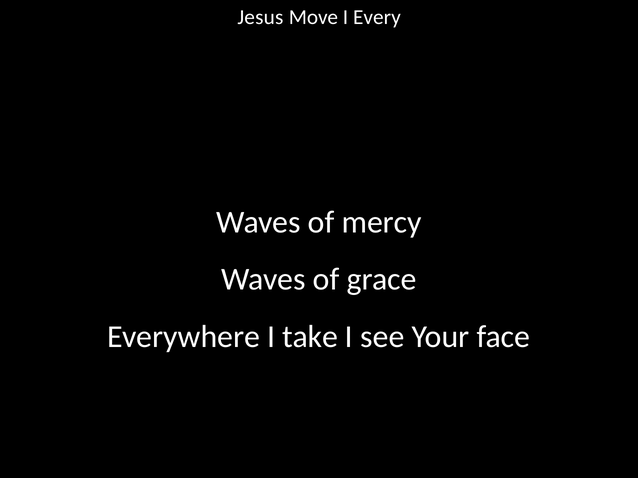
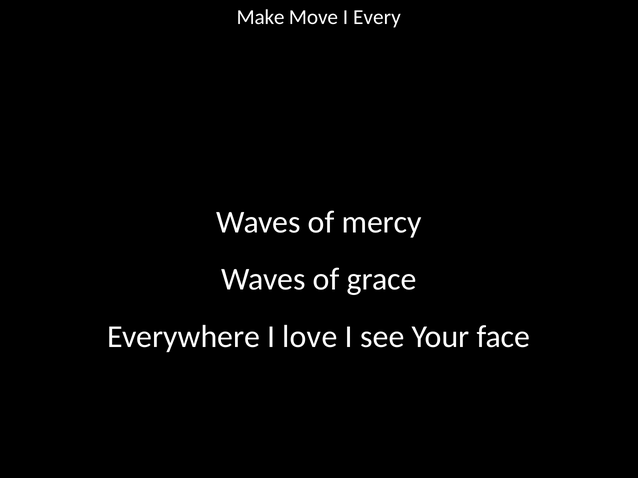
Jesus: Jesus -> Make
take: take -> love
